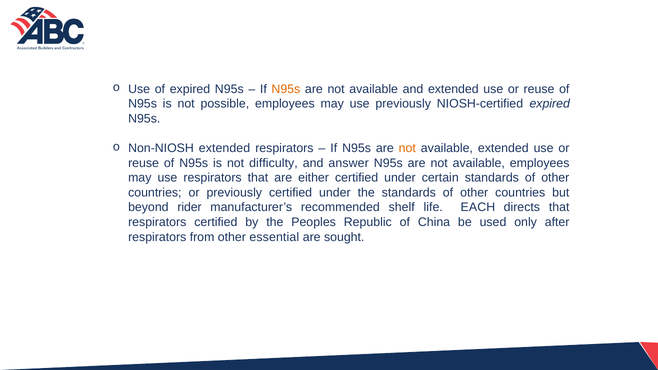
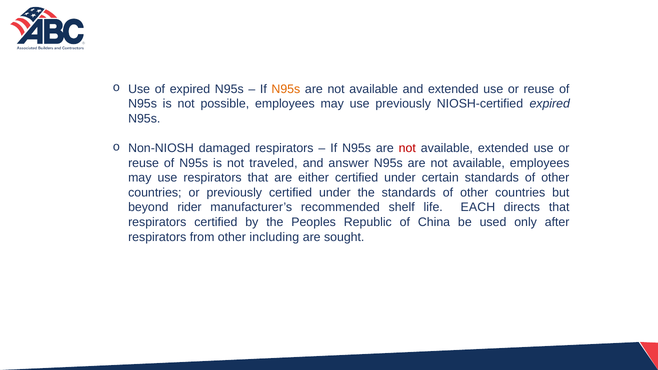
Non-NIOSH extended: extended -> damaged
not at (407, 148) colour: orange -> red
difficulty: difficulty -> traveled
essential: essential -> including
